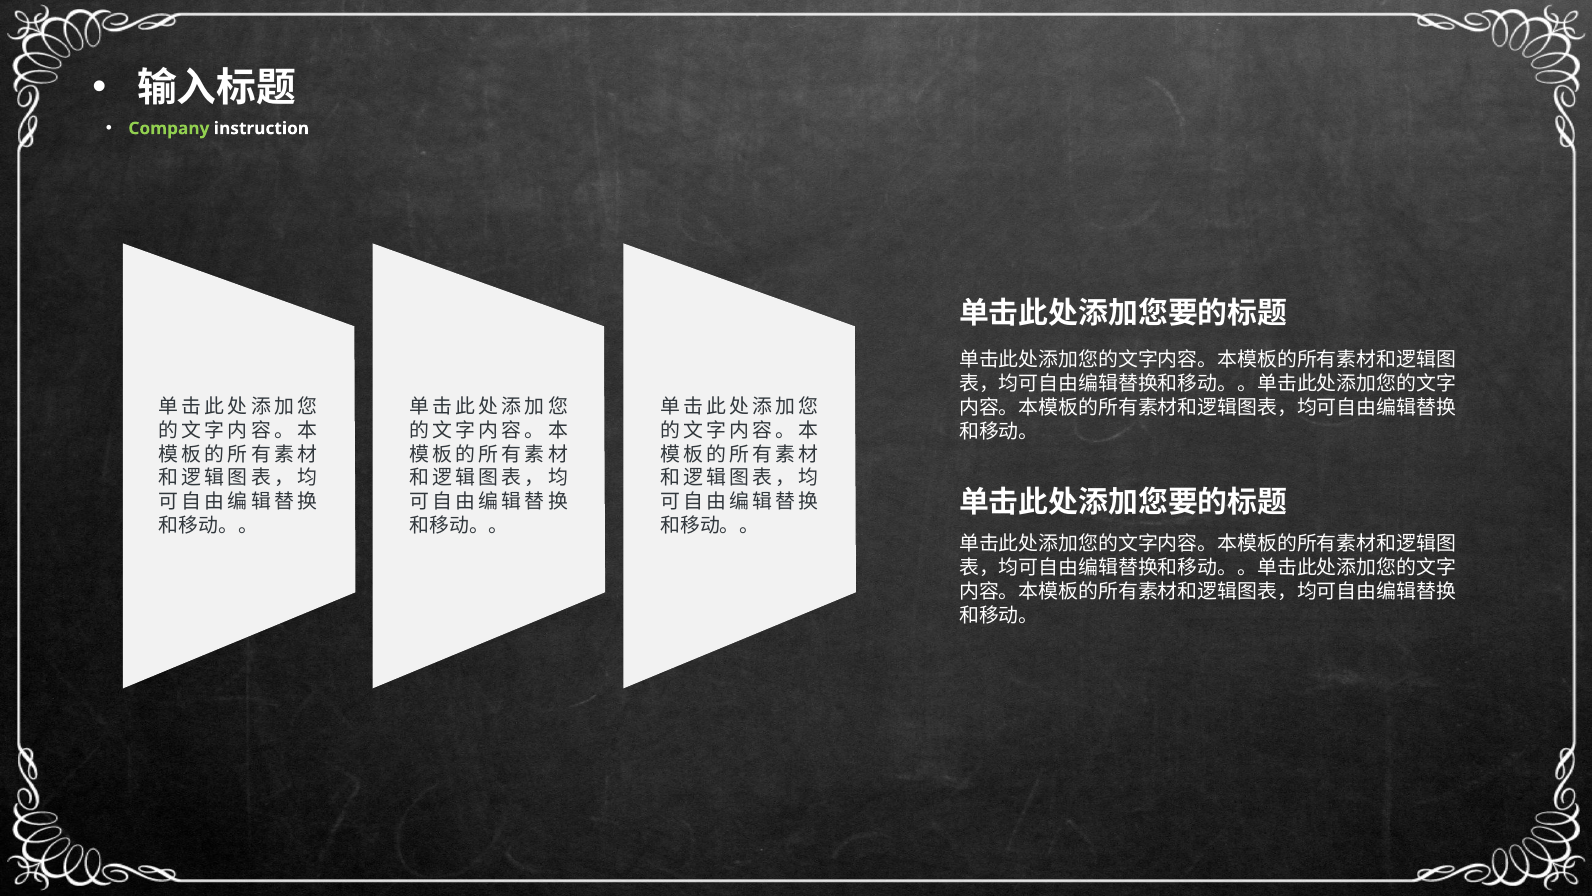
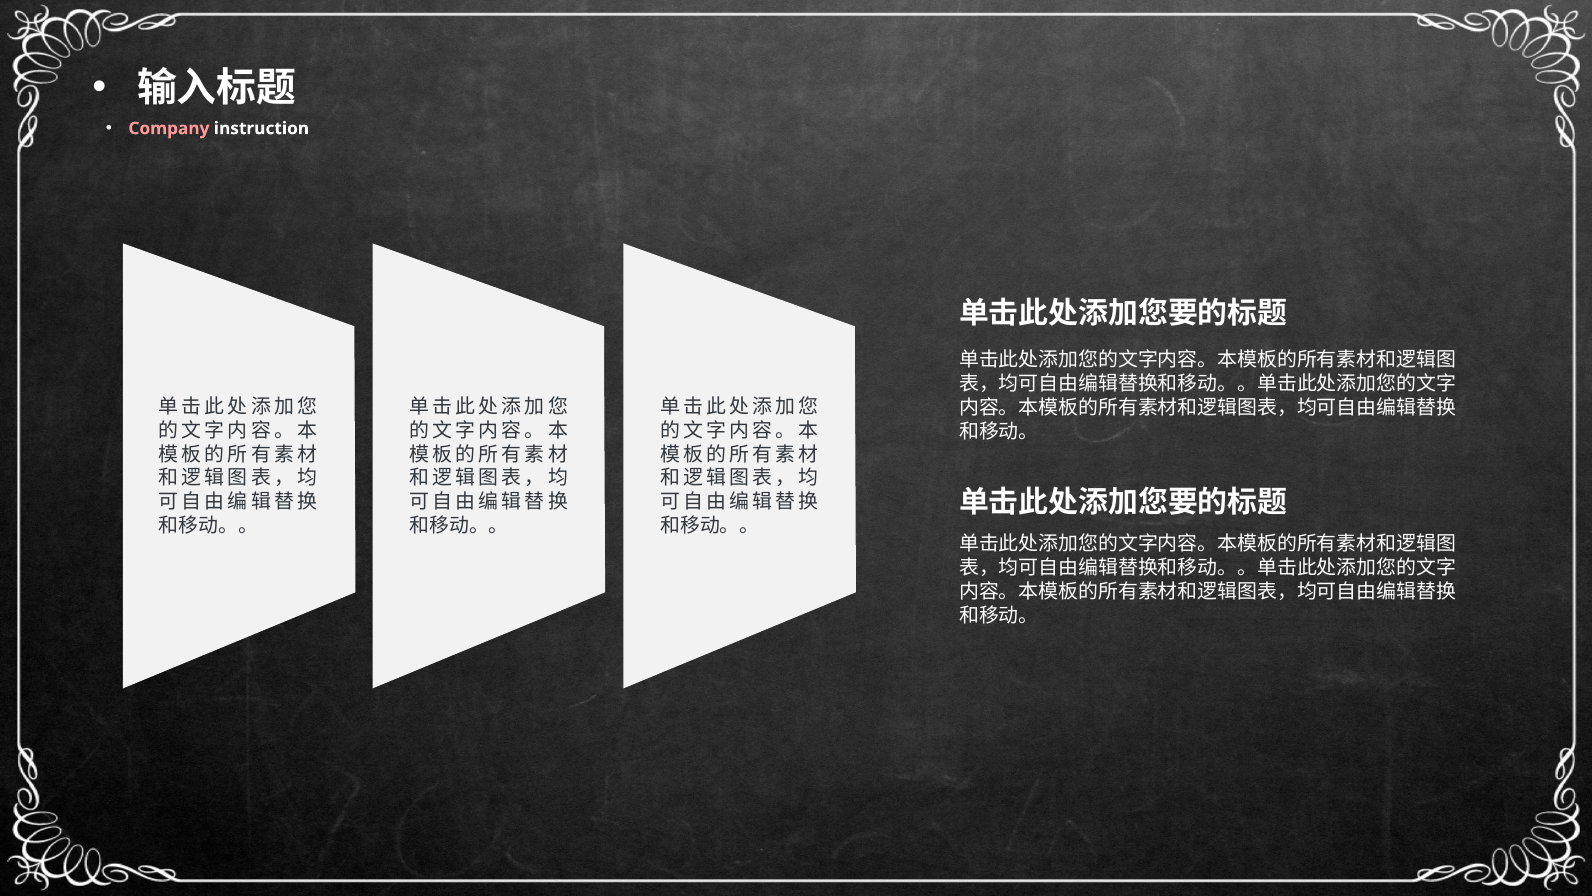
Company colour: light green -> pink
